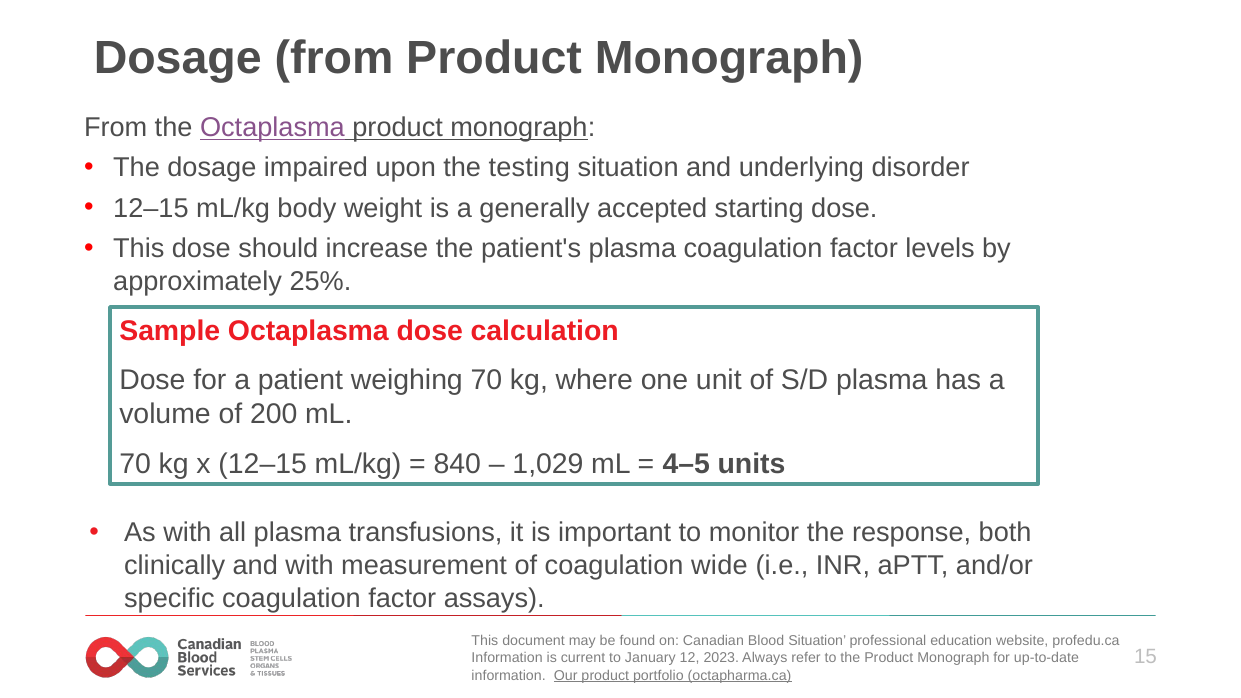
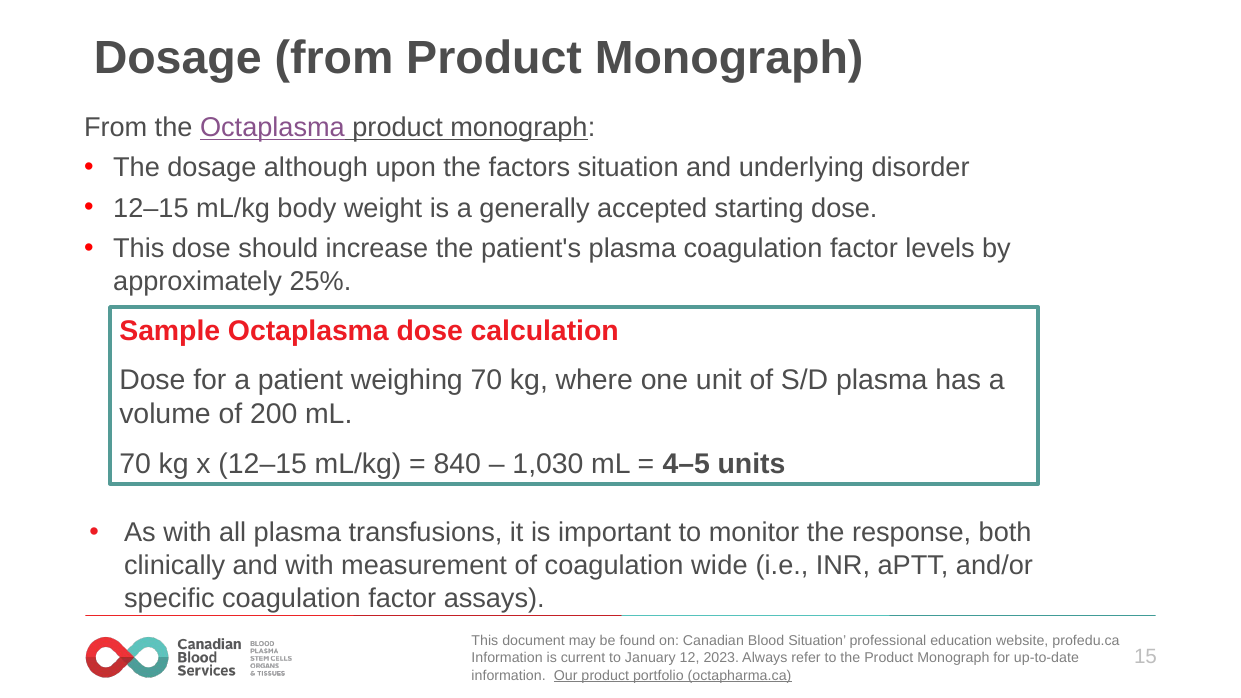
impaired: impaired -> although
testing: testing -> factors
1,029: 1,029 -> 1,030
